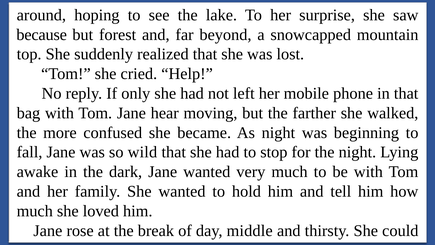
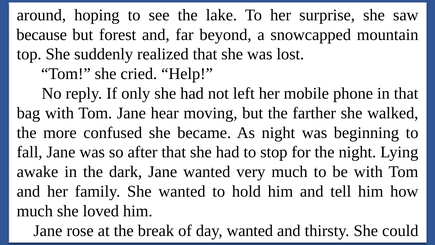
wild: wild -> after
day middle: middle -> wanted
